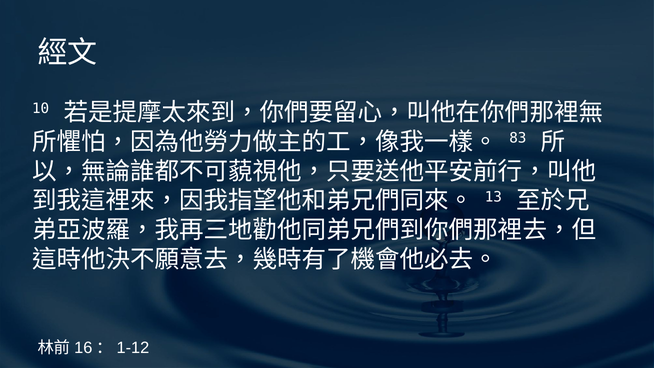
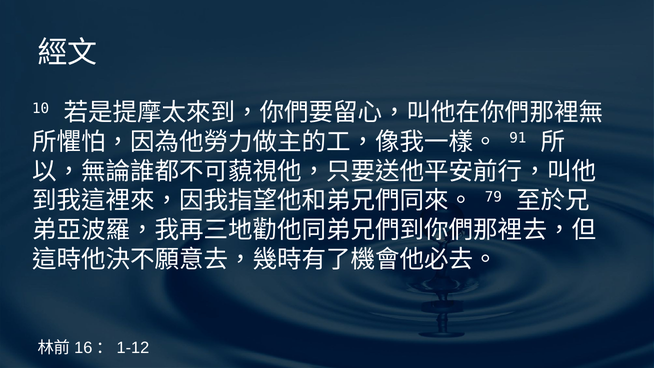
83: 83 -> 91
13: 13 -> 79
